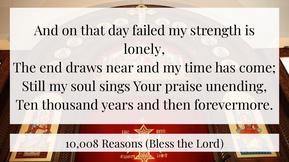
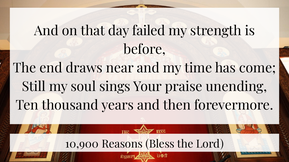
lonely: lonely -> before
10,008: 10,008 -> 10,900
